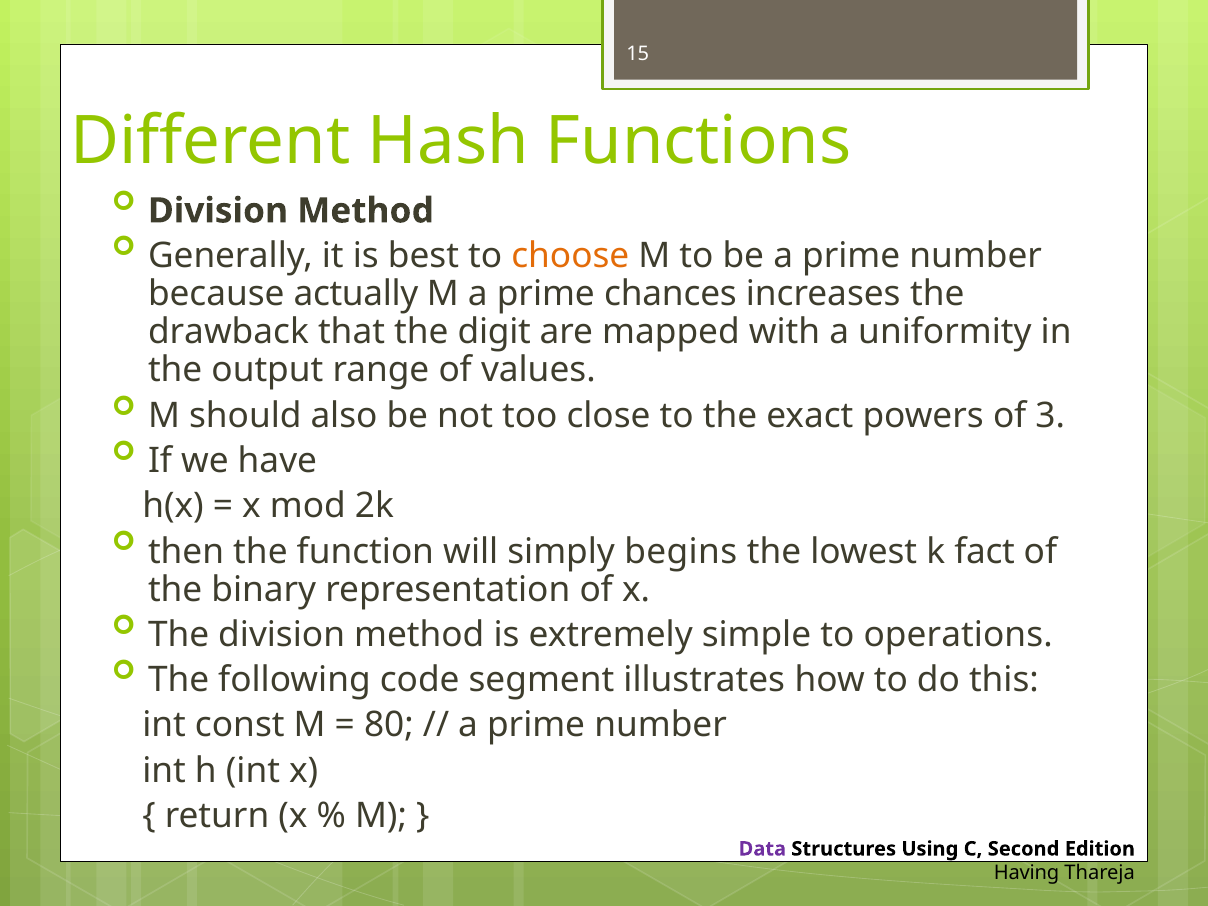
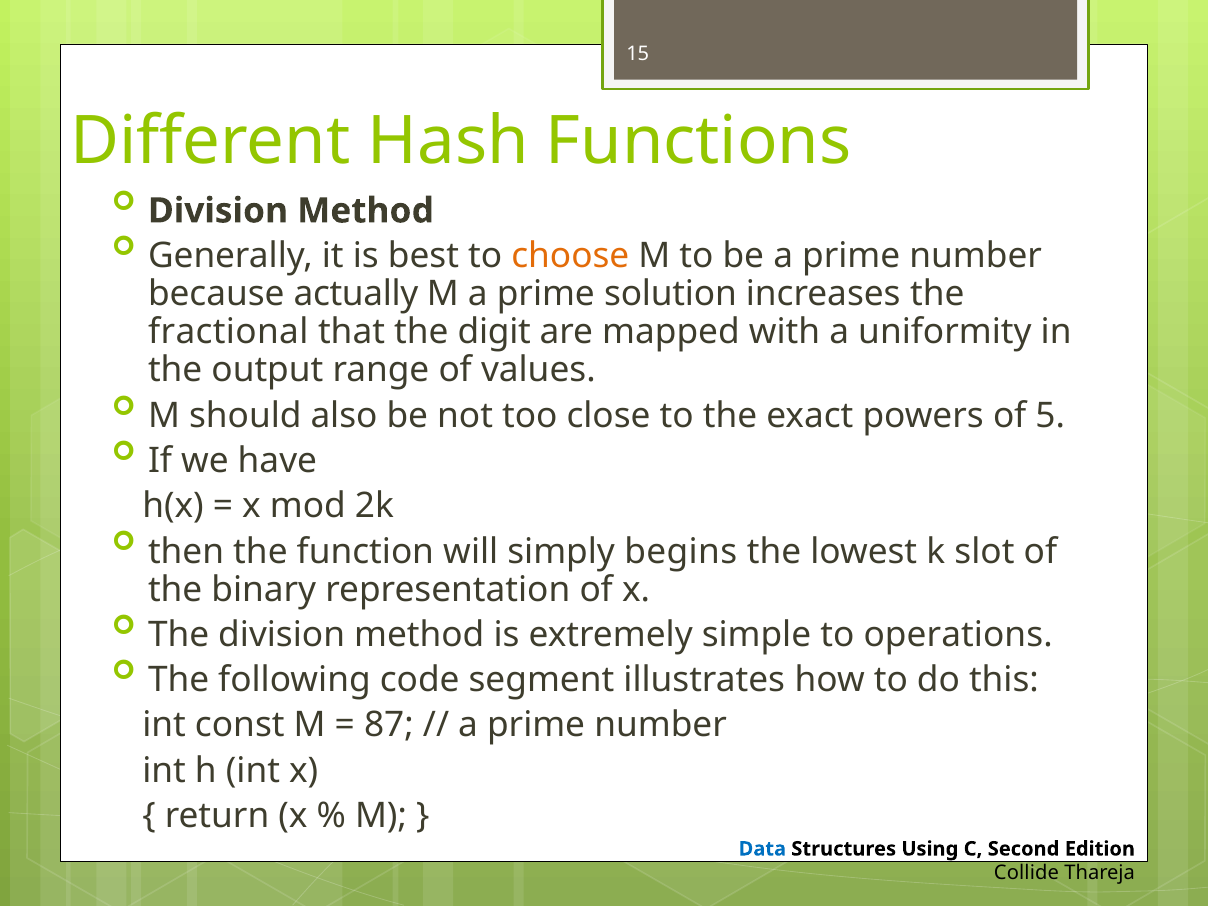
chances: chances -> solution
drawback: drawback -> fractional
3: 3 -> 5
fact: fact -> slot
80: 80 -> 87
Data colour: purple -> blue
Having: Having -> Collide
